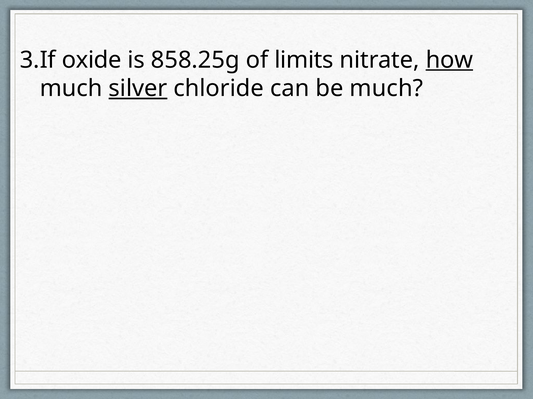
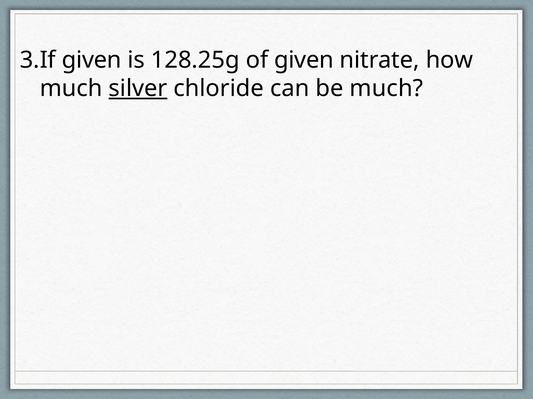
oxide at (92, 60): oxide -> given
858.25g: 858.25g -> 128.25g
of limits: limits -> given
how underline: present -> none
